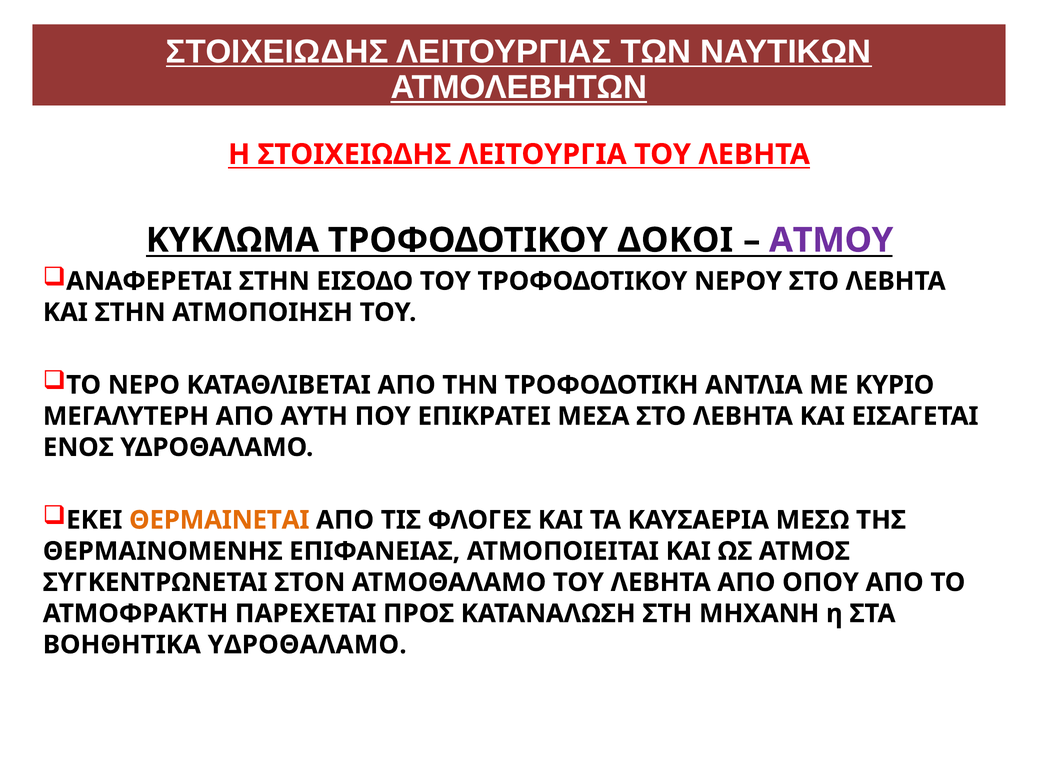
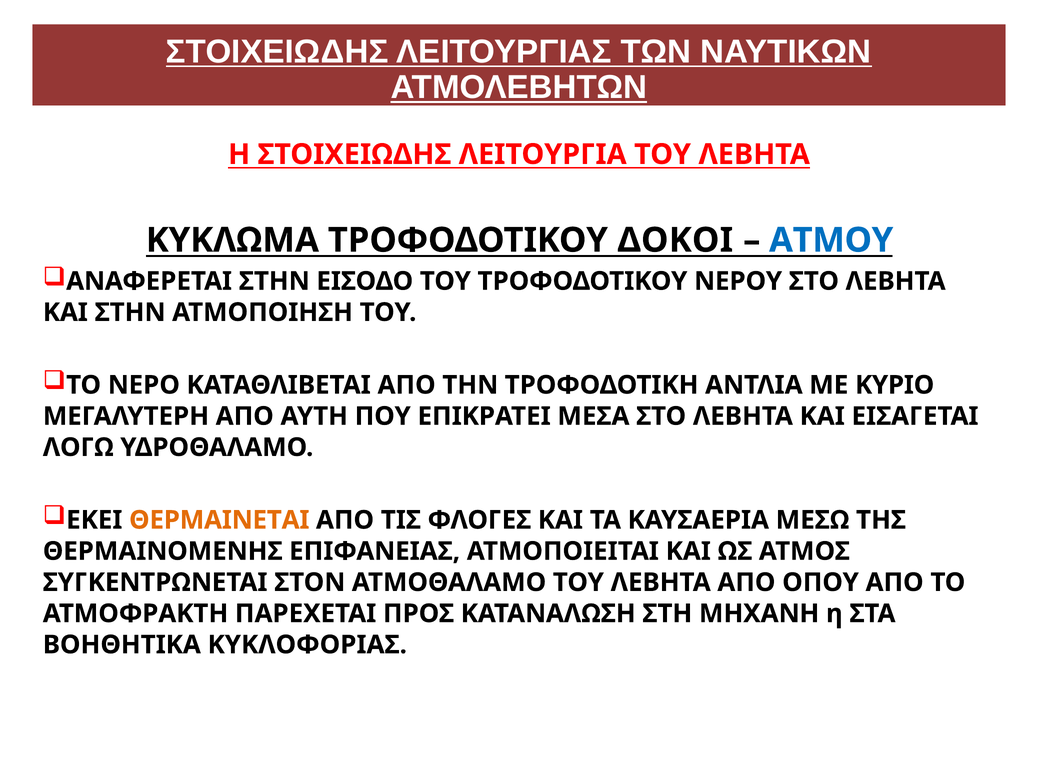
ΑΤΜΟΥ colour: purple -> blue
ΕΝΟΣ: ΕΝΟΣ -> ΛΟΓΩ
ΒΟΗΘΗΤΙΚΑ ΥΔΡΟΘΑΛΑΜΟ: ΥΔΡΟΘΑΛΑΜΟ -> ΚΥΚΛΟΦΟΡΙΑΣ
